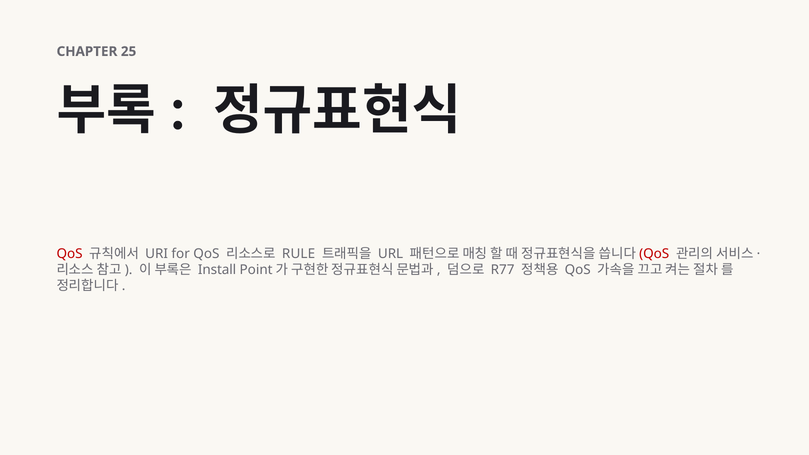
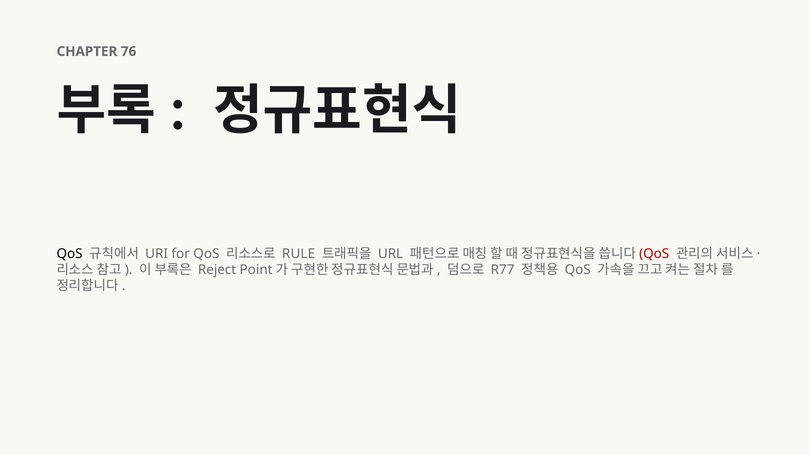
25: 25 -> 76
QoS at (70, 254) colour: red -> black
Install: Install -> Reject
